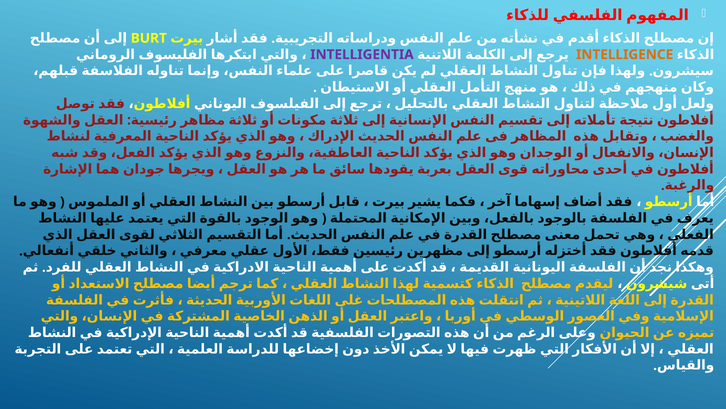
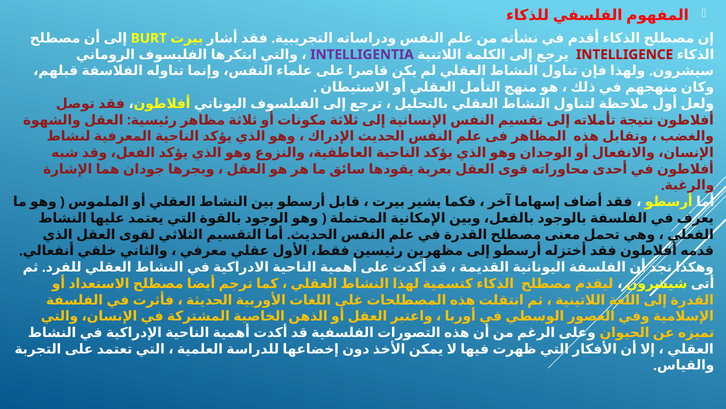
INTELLIGENCE colour: orange -> red
